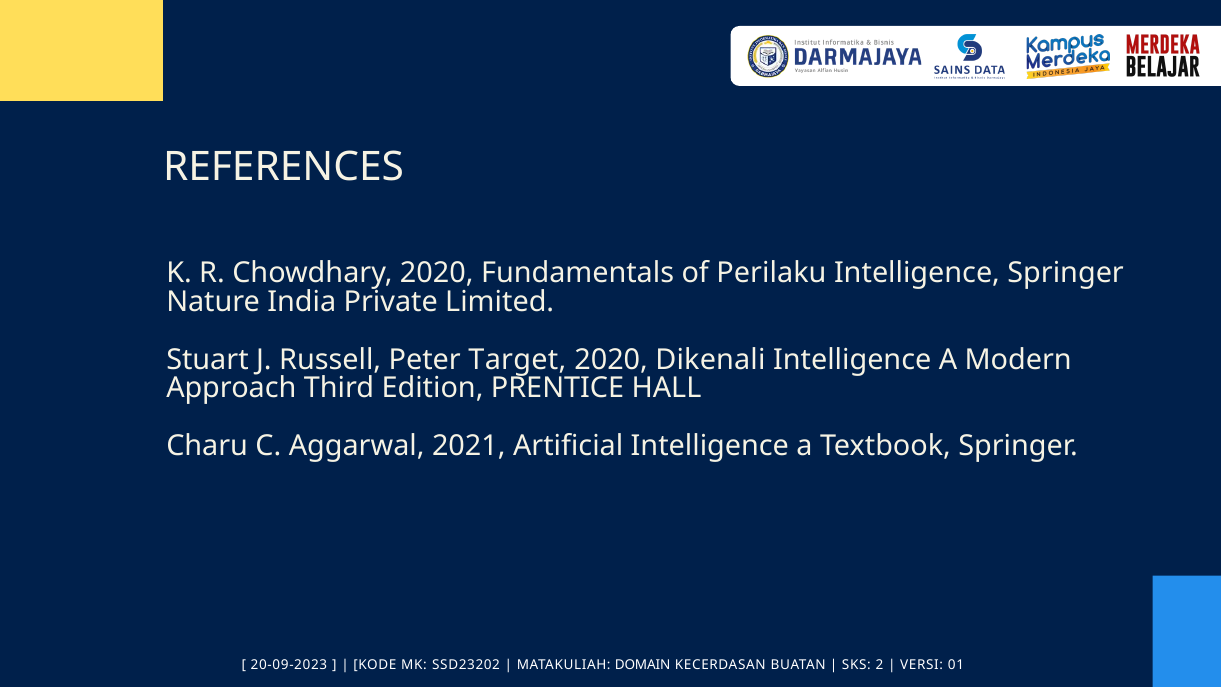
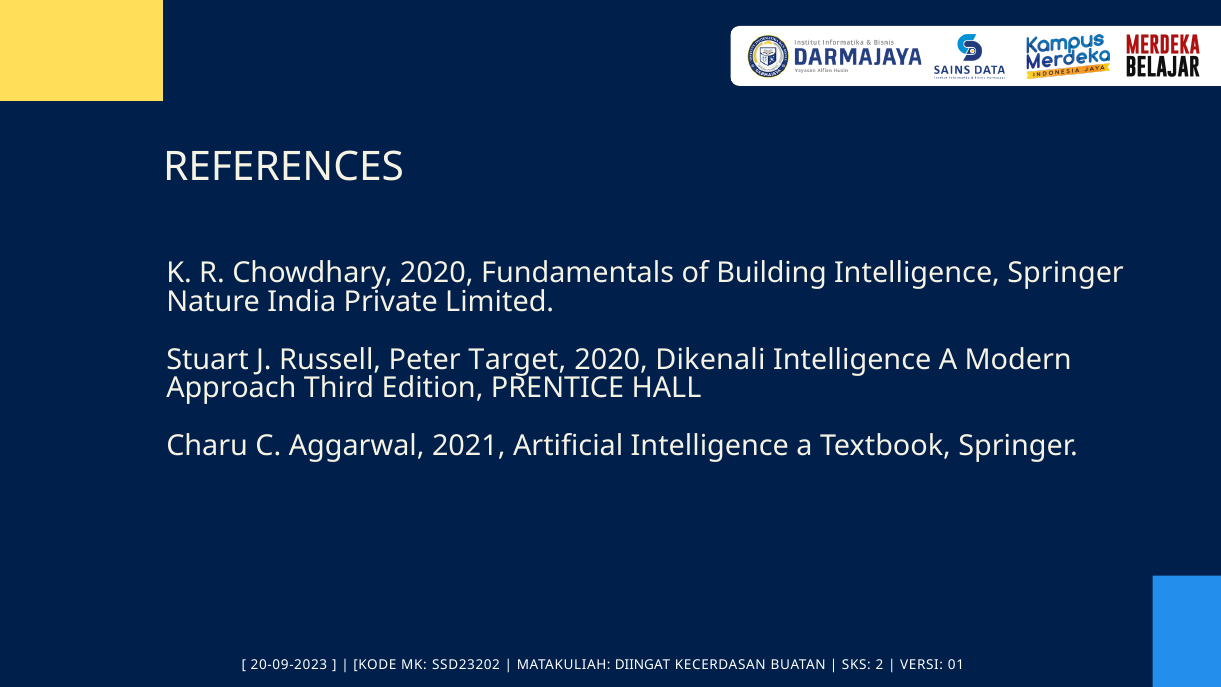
Perilaku: Perilaku -> Building
DOMAIN: DOMAIN -> DIINGAT
